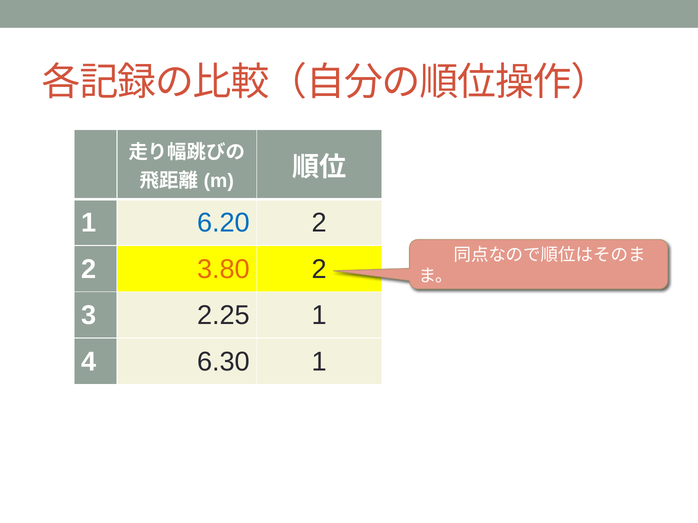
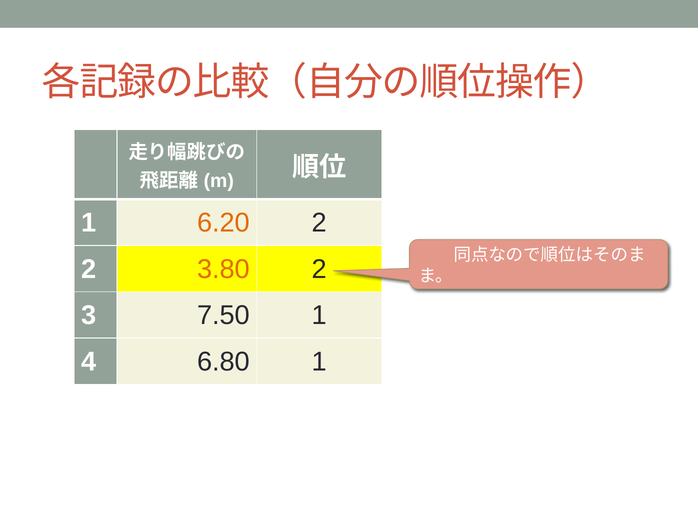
6.20 colour: blue -> orange
2.25: 2.25 -> 7.50
6.30: 6.30 -> 6.80
